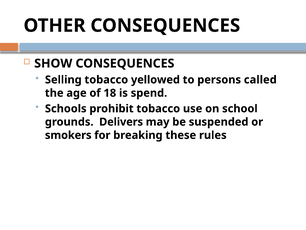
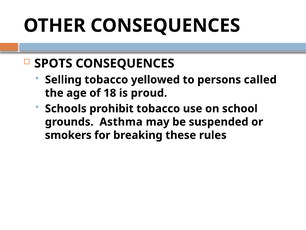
SHOW: SHOW -> SPOTS
spend: spend -> proud
Delivers: Delivers -> Asthma
